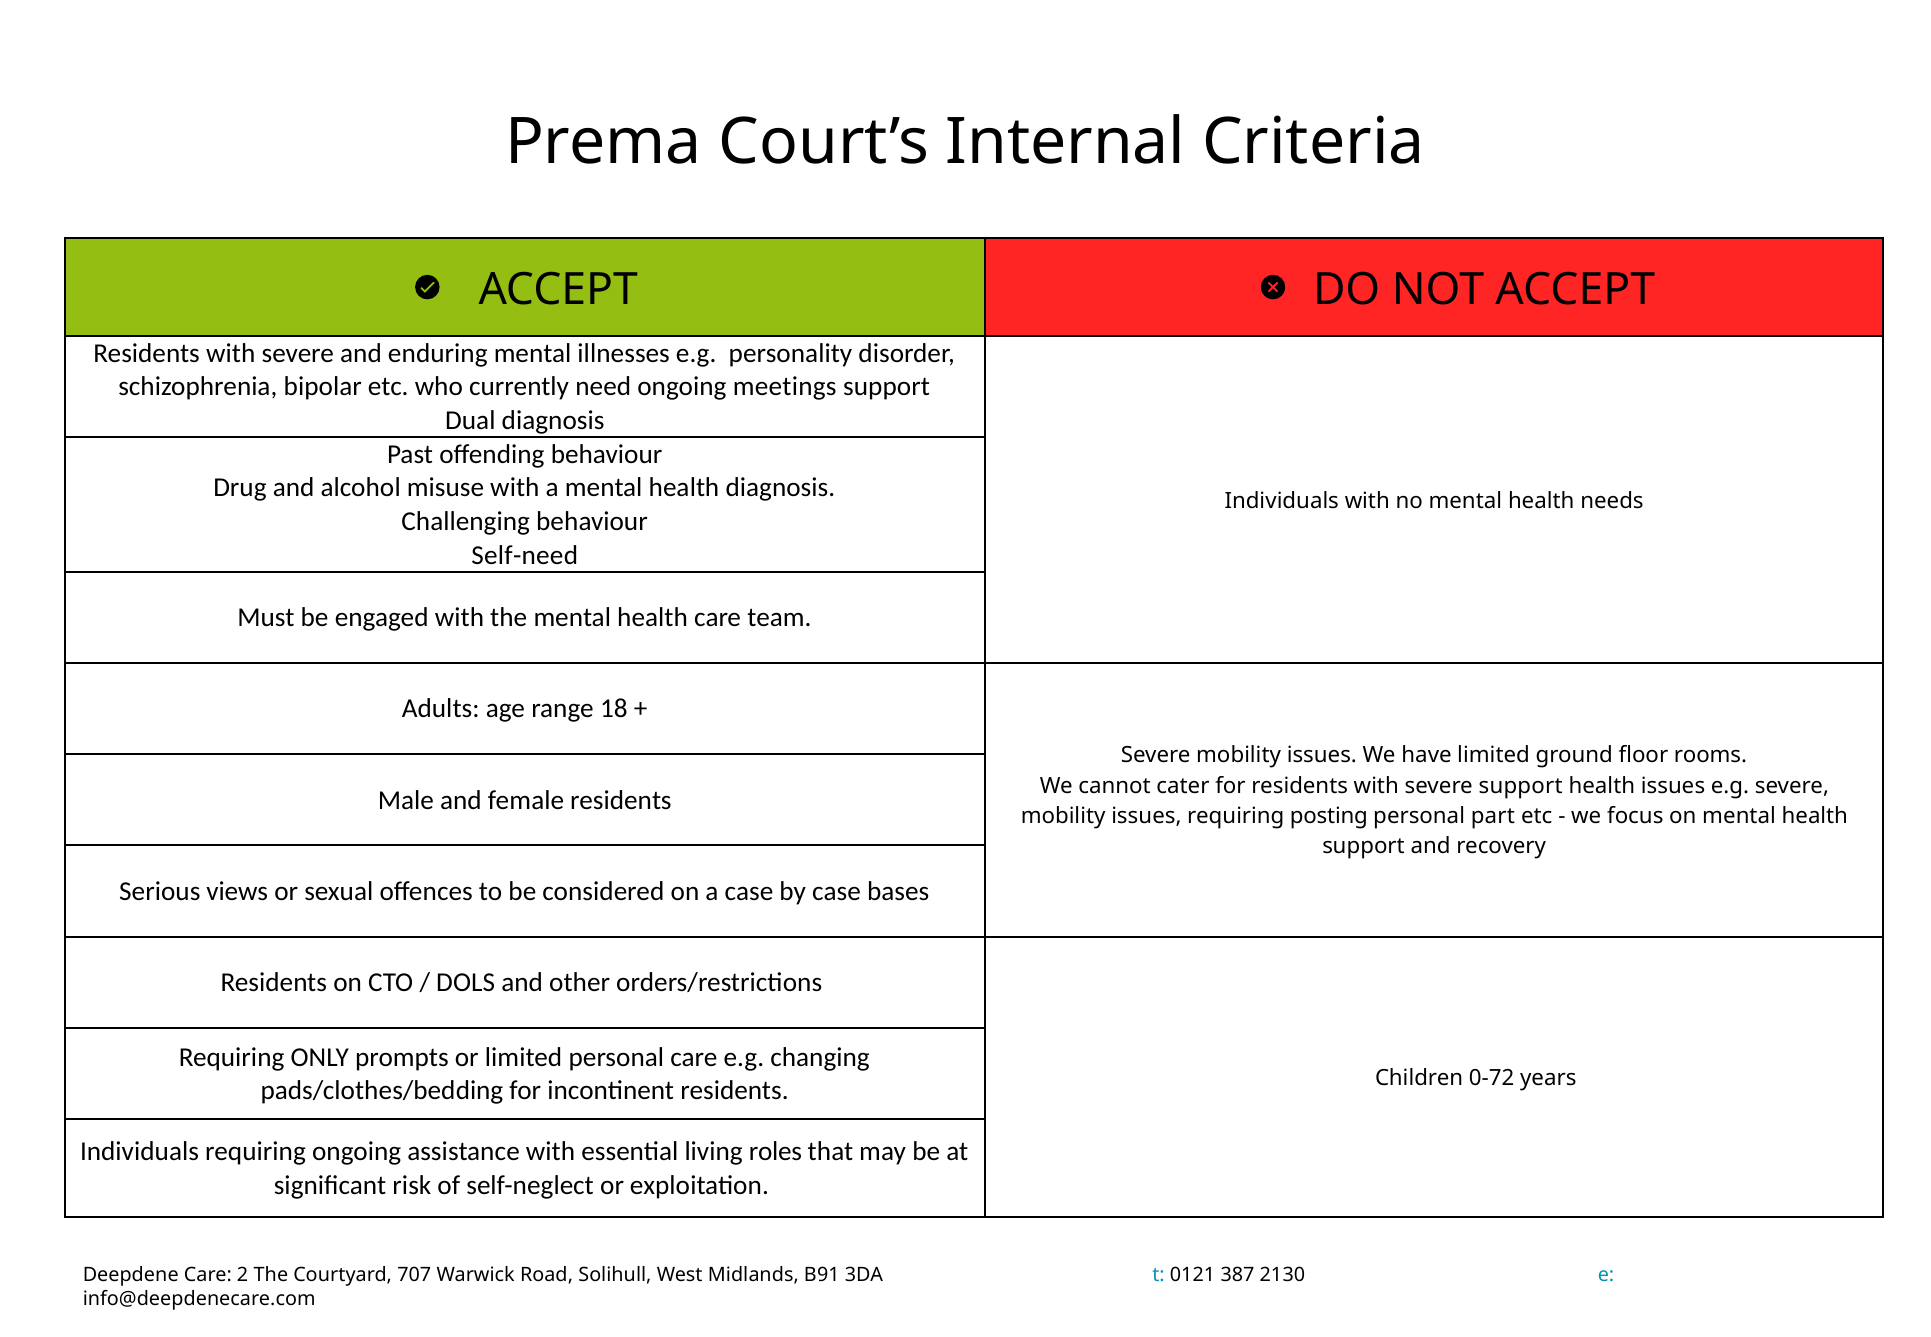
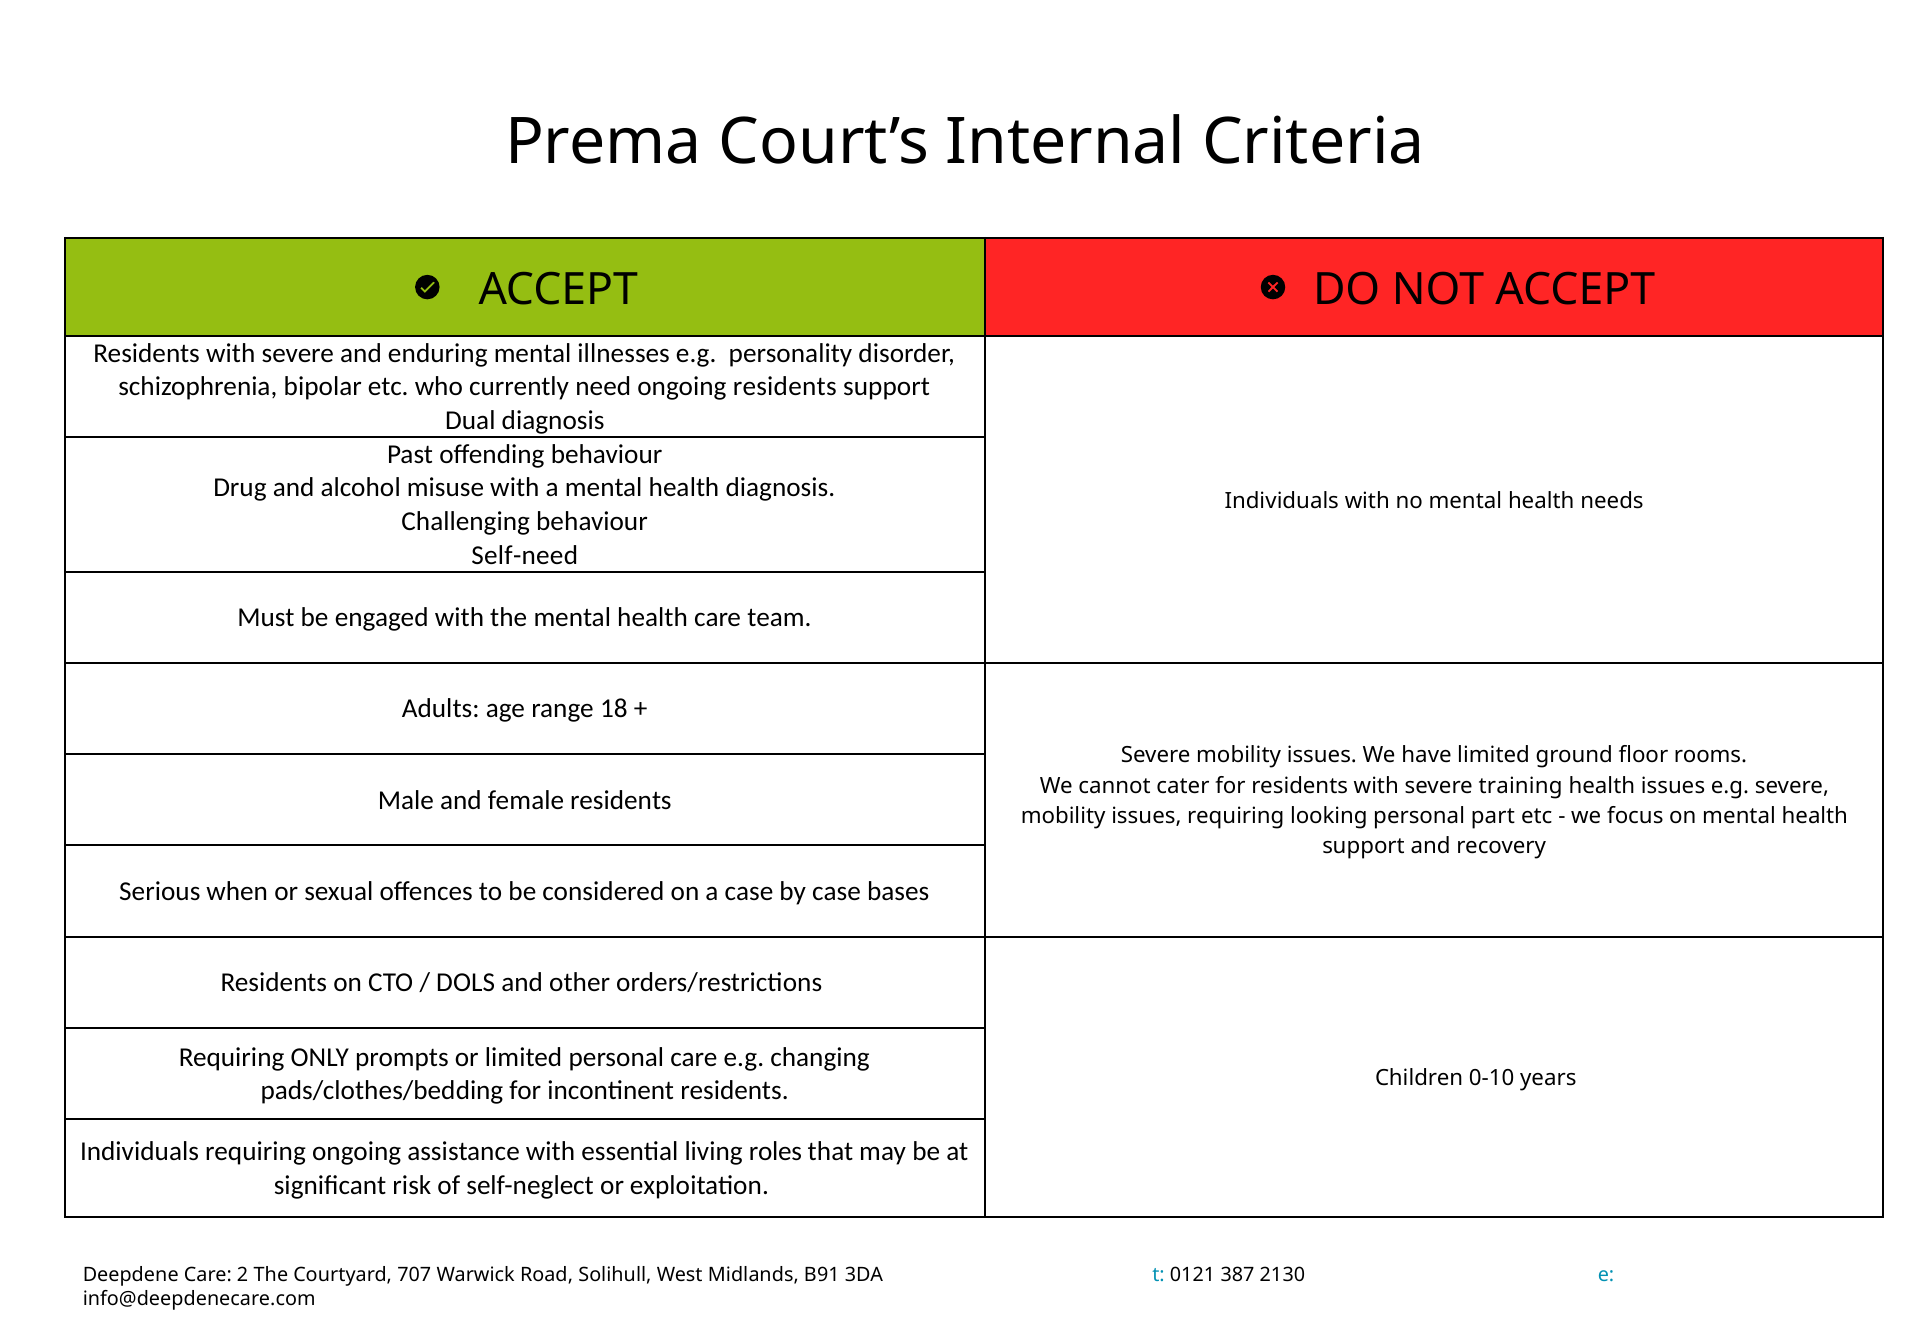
ongoing meetings: meetings -> residents
severe support: support -> training
posting: posting -> looking
views: views -> when
0-72: 0-72 -> 0-10
